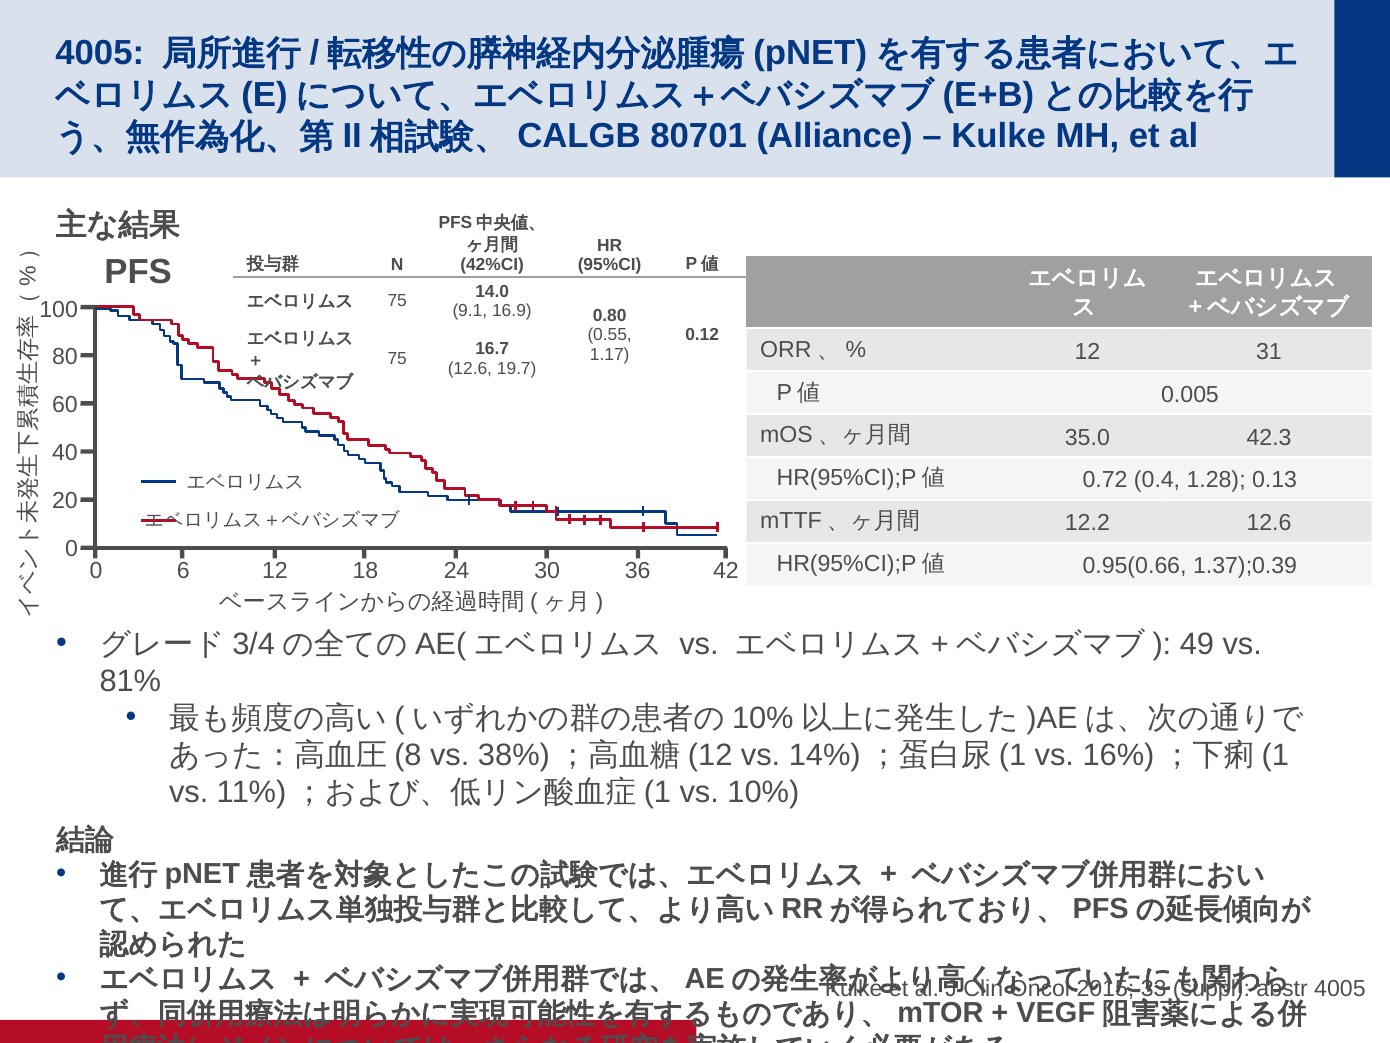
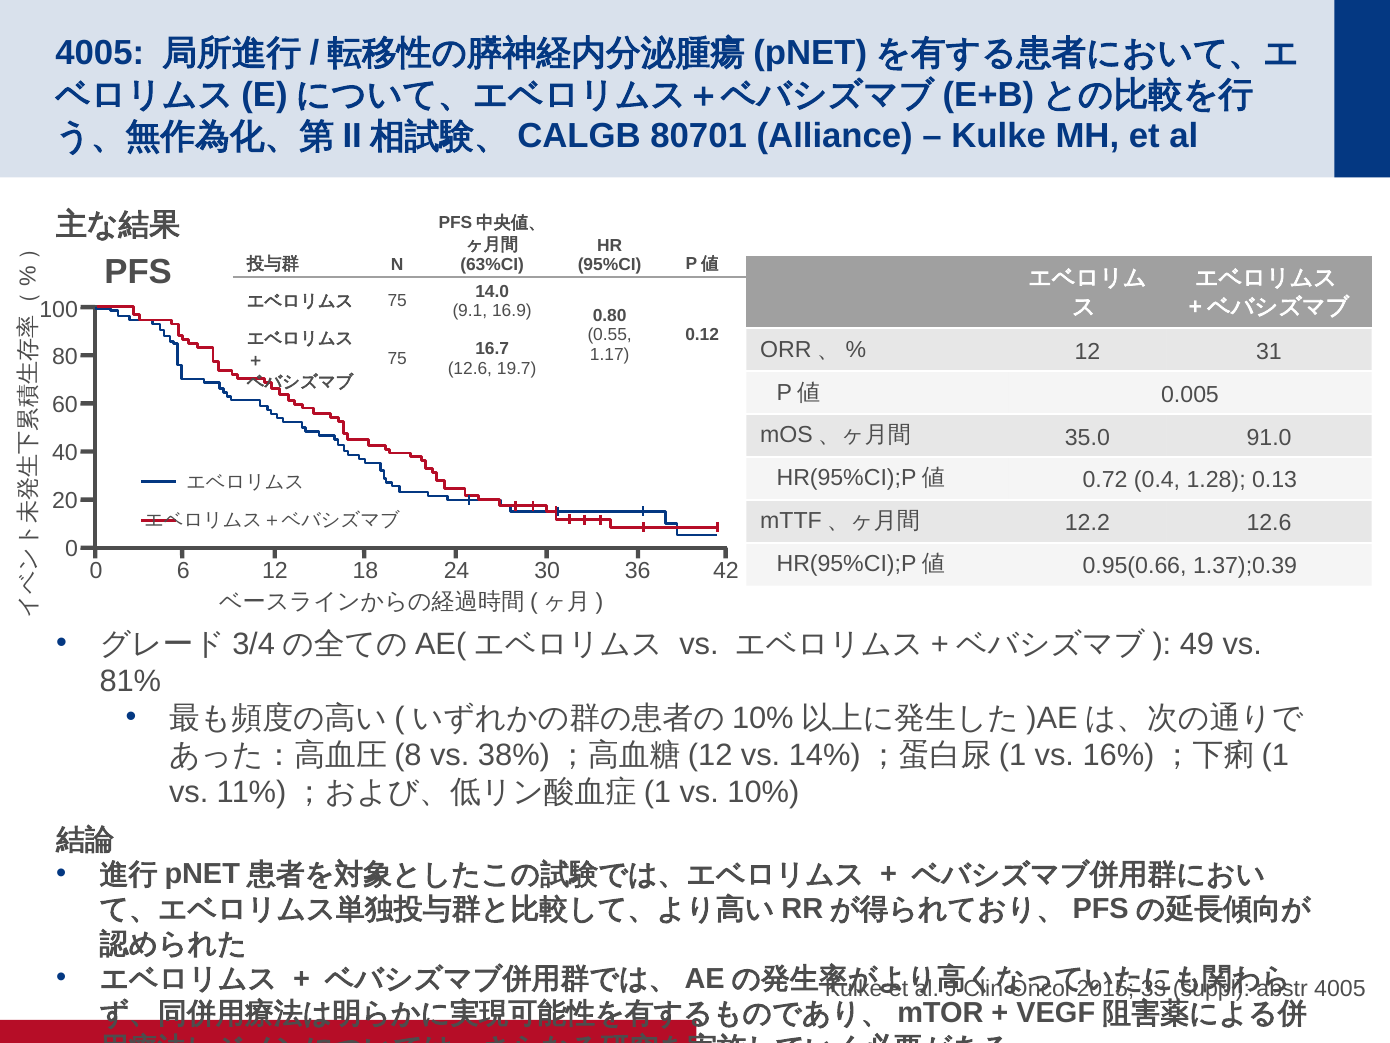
42%CI: 42%CI -> 63%CI
42.3: 42.3 -> 91.0
